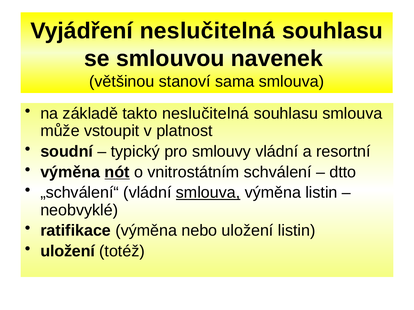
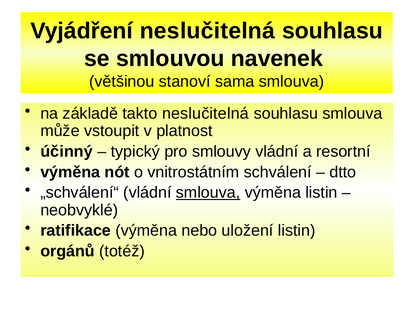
soudní: soudní -> účinný
nót underline: present -> none
uložení at (68, 252): uložení -> orgánů
